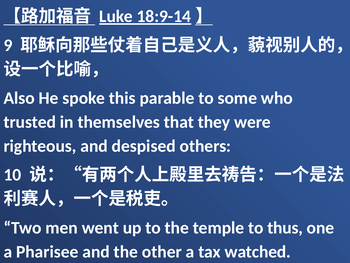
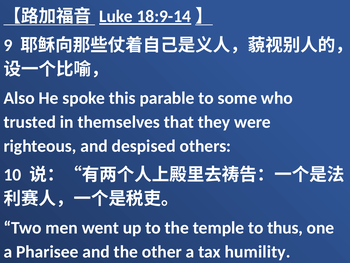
watched: watched -> humility
